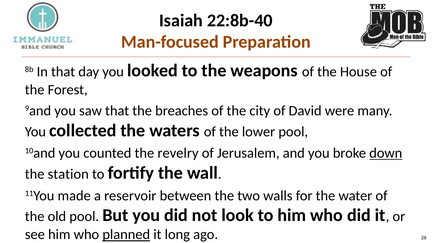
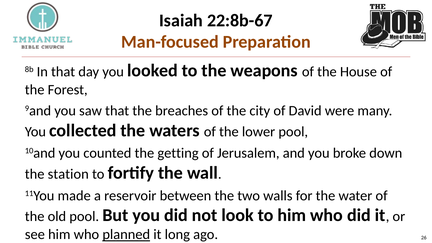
22:8b-40: 22:8b-40 -> 22:8b-67
revelry: revelry -> getting
down underline: present -> none
